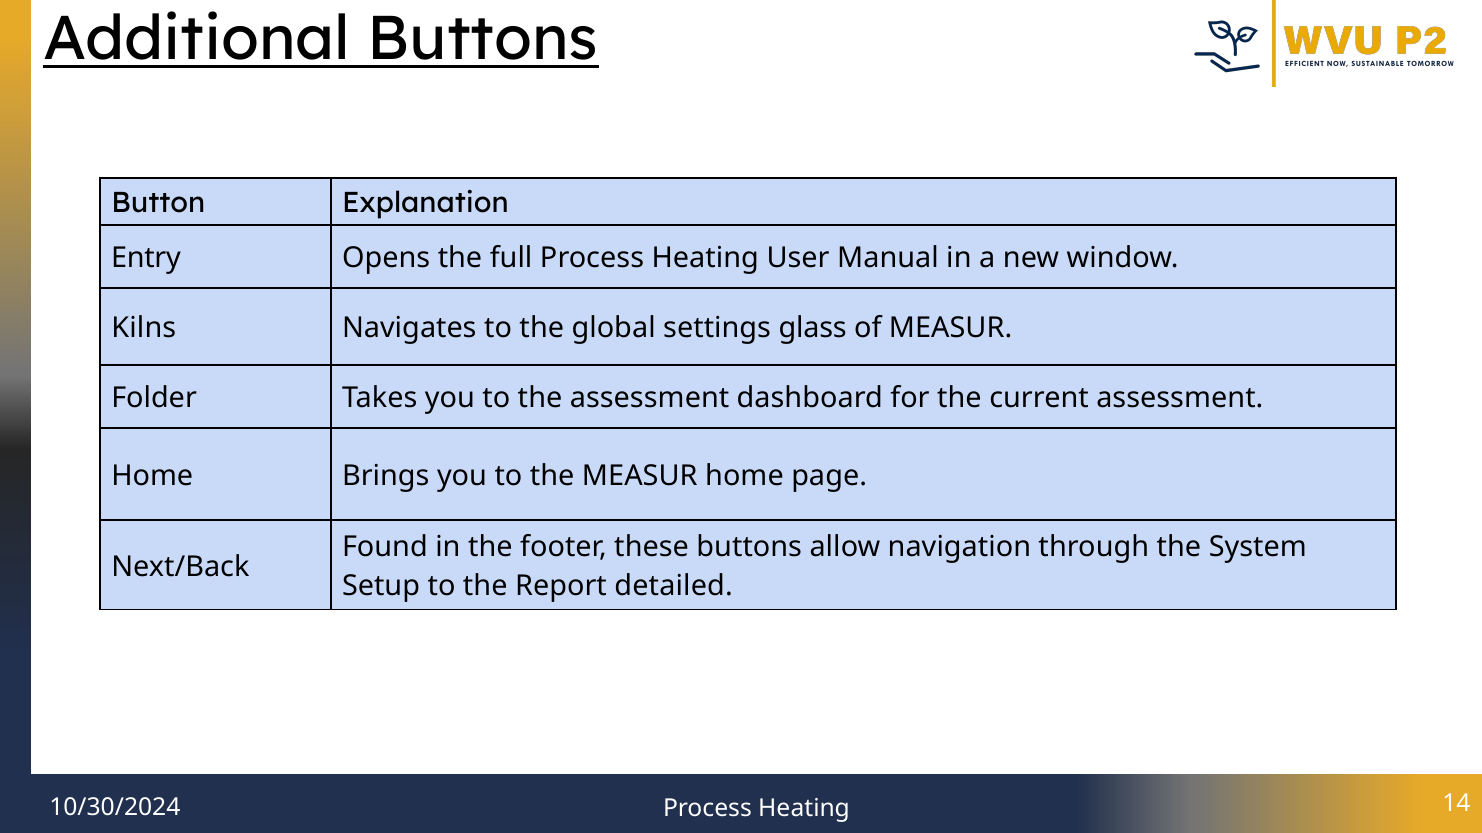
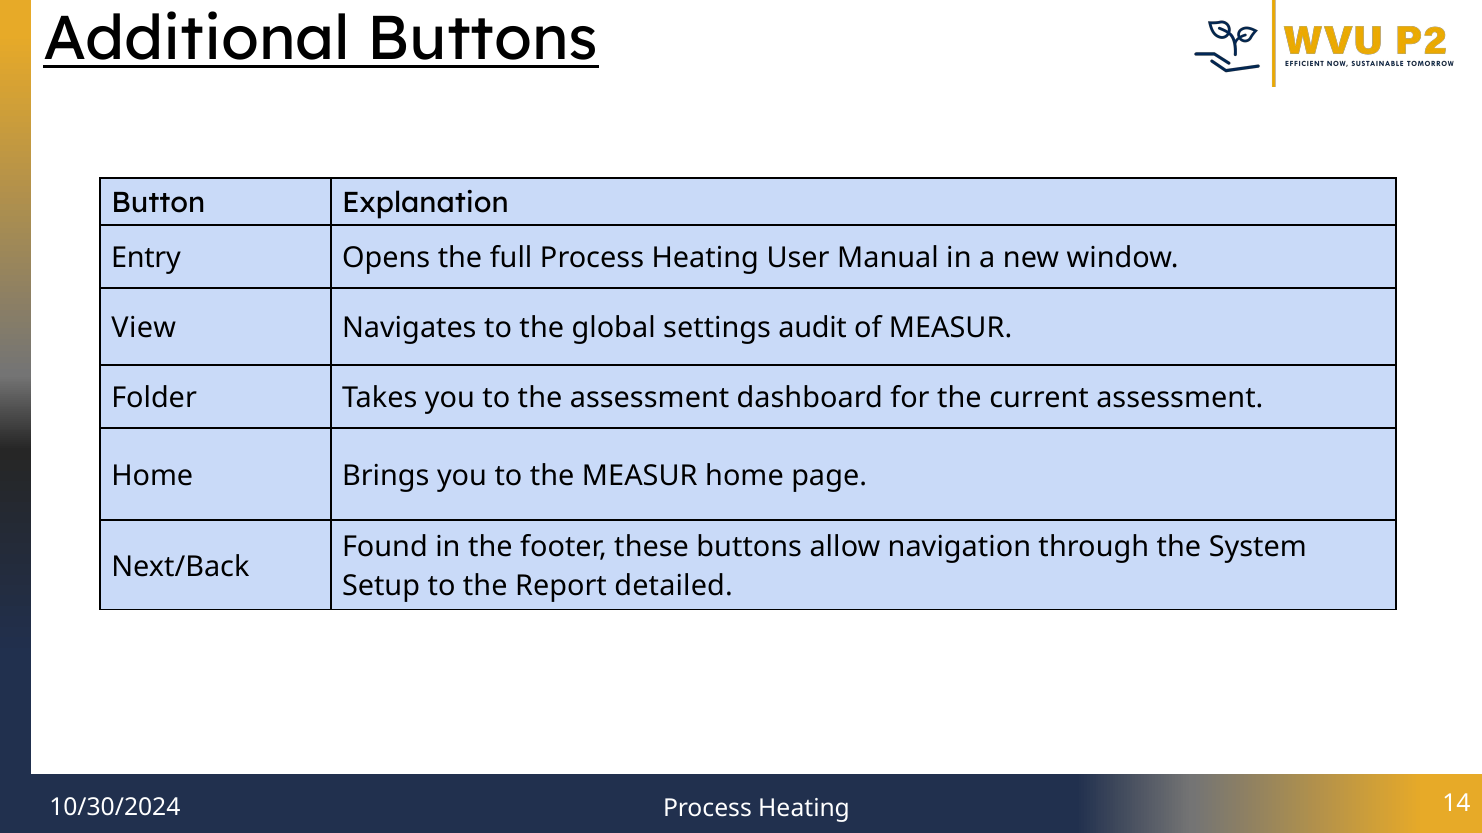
Kilns: Kilns -> View
glass: glass -> audit
